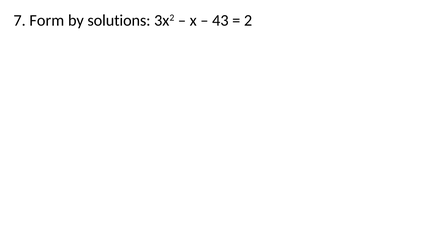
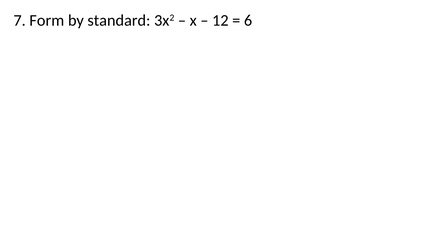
solutions: solutions -> standard
43: 43 -> 12
2: 2 -> 6
